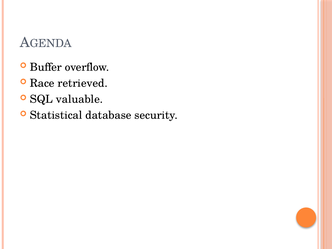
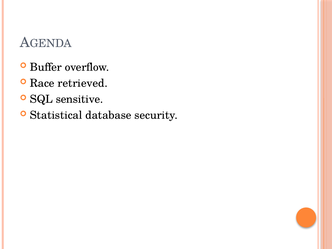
valuable: valuable -> sensitive
